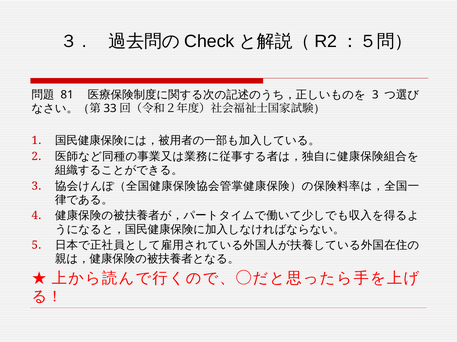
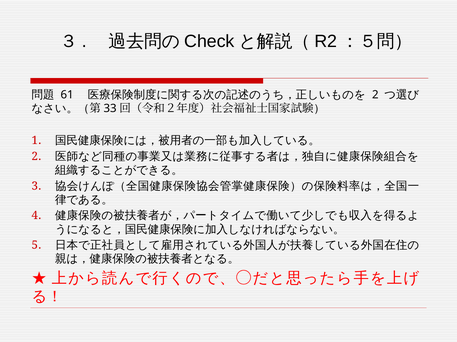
81: 81 -> 61
3 at (375, 95): 3 -> 2
